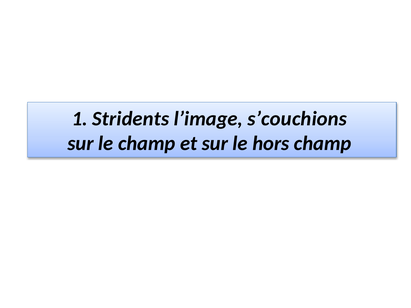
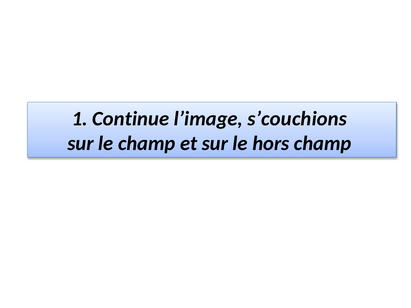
Stridents: Stridents -> Continue
